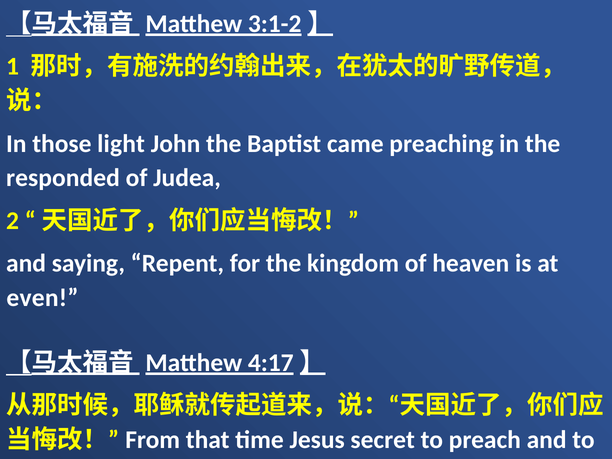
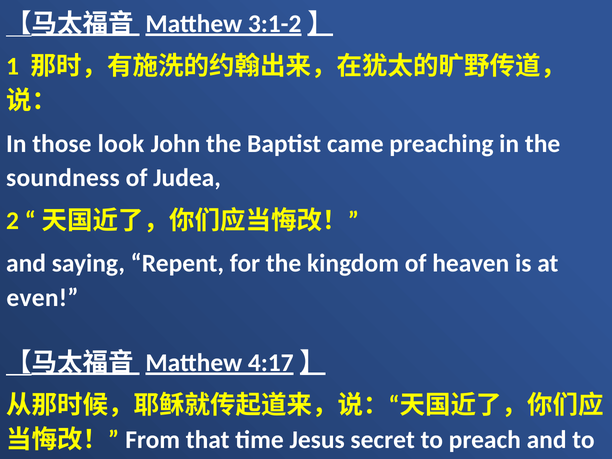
light: light -> look
responded: responded -> soundness
